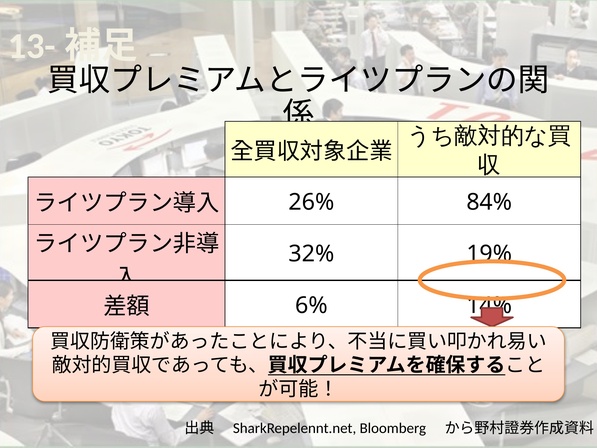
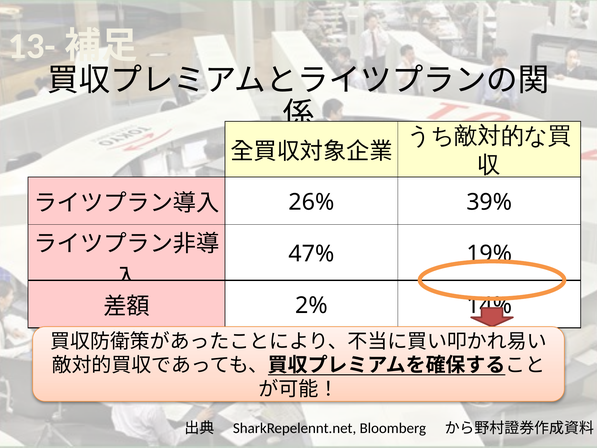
84%: 84% -> 39%
32%: 32% -> 47%
6%: 6% -> 2%
